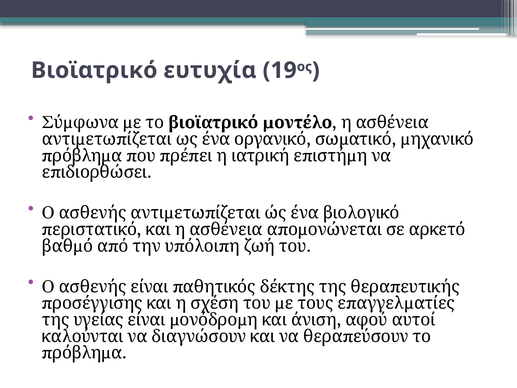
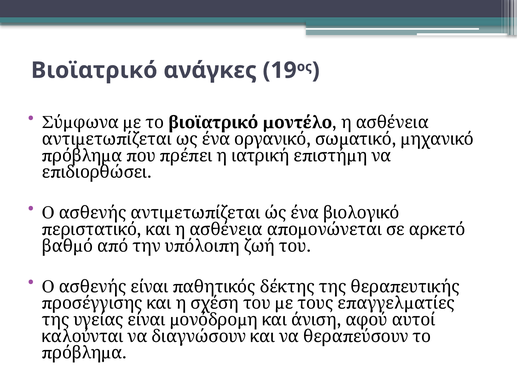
ευτυχία: ευτυχία -> ανάγκες
